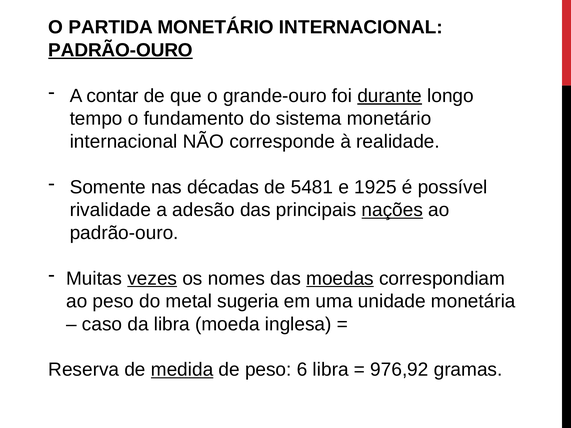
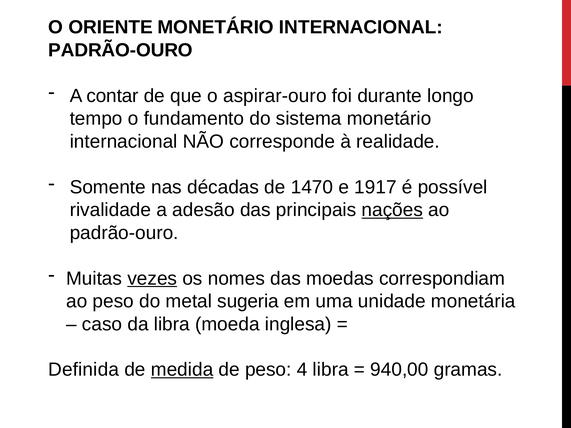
PARTIDA: PARTIDA -> ORIENTE
PADRÃO-OURO at (121, 50) underline: present -> none
grande-ouro: grande-ouro -> aspirar-ouro
durante underline: present -> none
5481: 5481 -> 1470
1925: 1925 -> 1917
moedas underline: present -> none
Reserva: Reserva -> Definida
6: 6 -> 4
976,92: 976,92 -> 940,00
